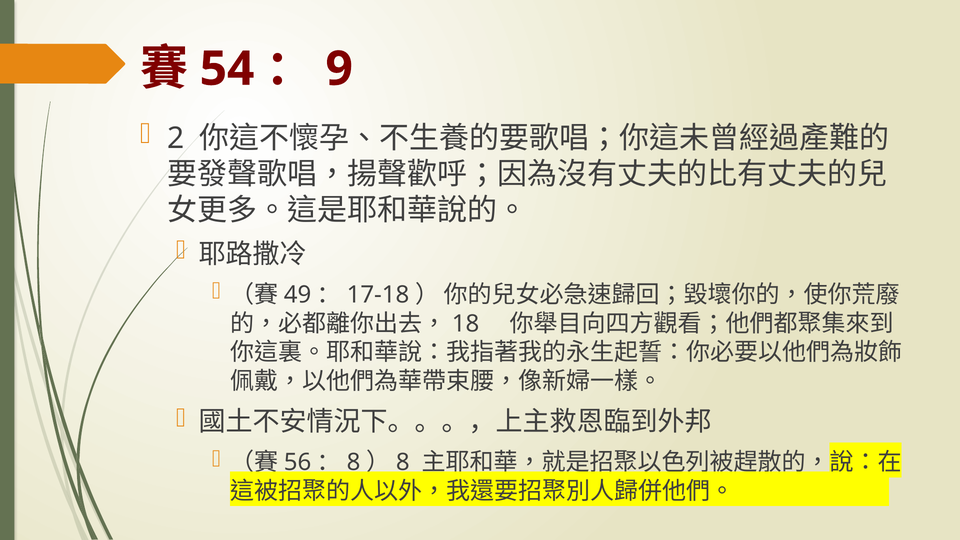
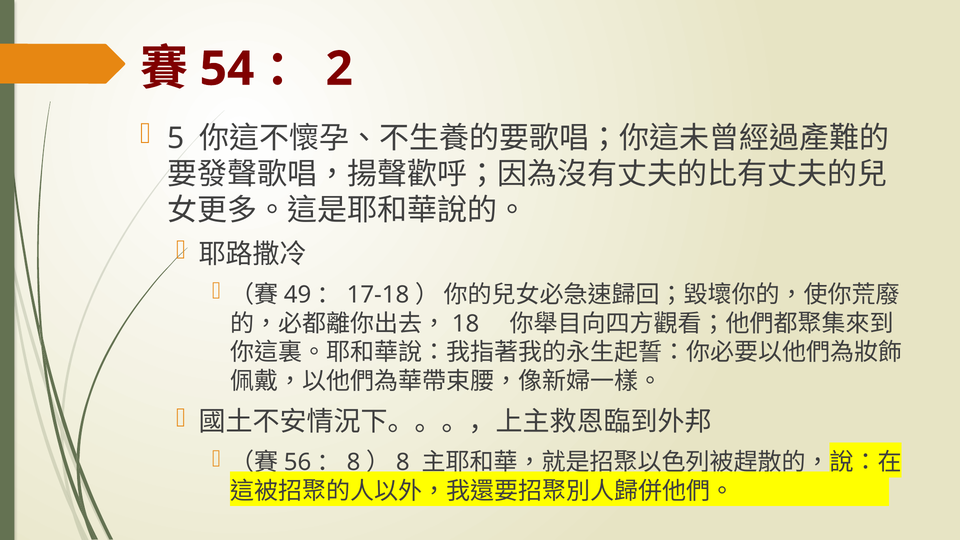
9: 9 -> 2
2: 2 -> 5
